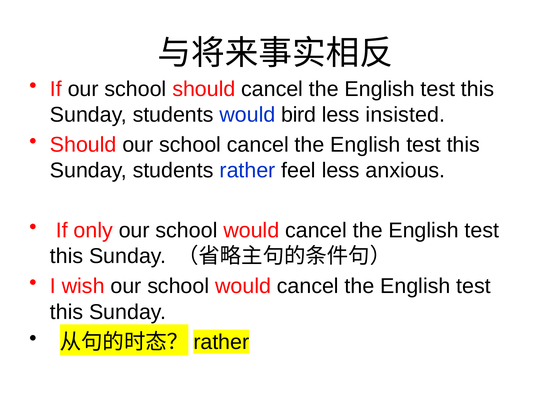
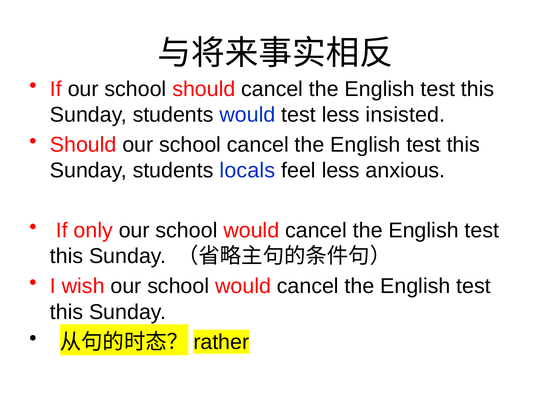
would bird: bird -> test
students rather: rather -> locals
